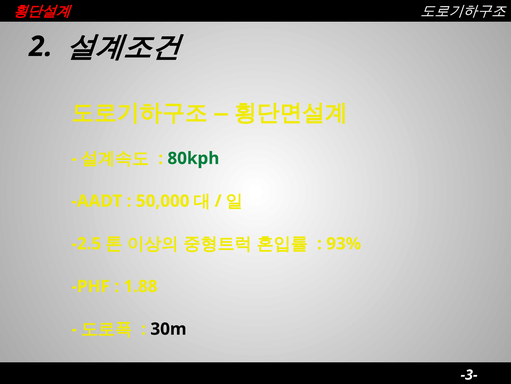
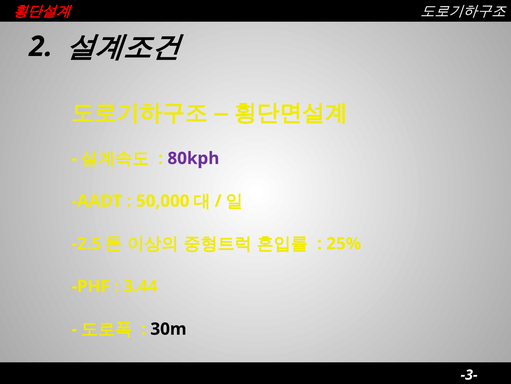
80kph colour: green -> purple
93%: 93% -> 25%
1.88: 1.88 -> 3.44
